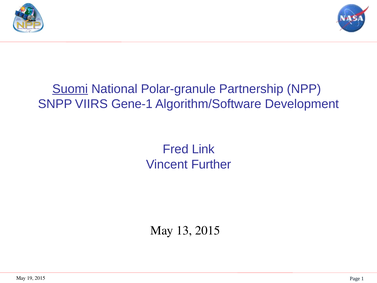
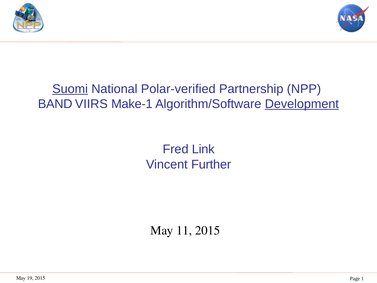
Polar-granule: Polar-granule -> Polar-verified
SNPP: SNPP -> BAND
Gene-1: Gene-1 -> Make-1
Development underline: none -> present
13: 13 -> 11
